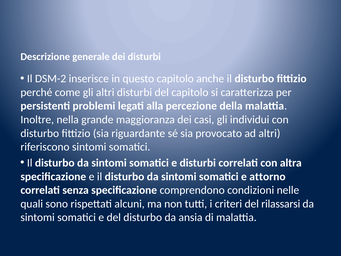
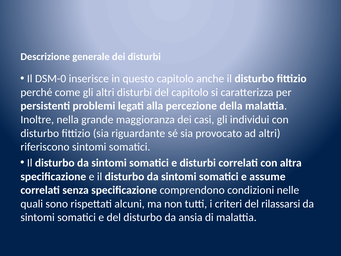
DSM-2: DSM-2 -> DSM-0
attorno: attorno -> assume
